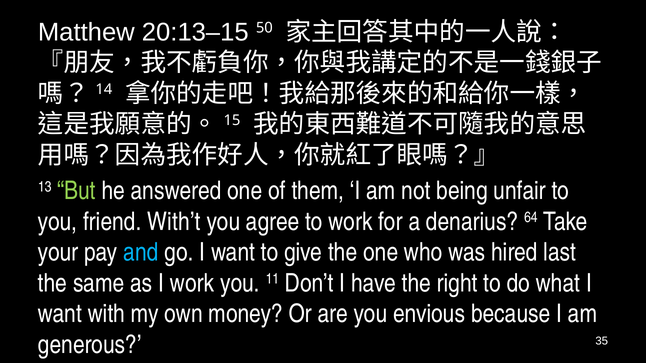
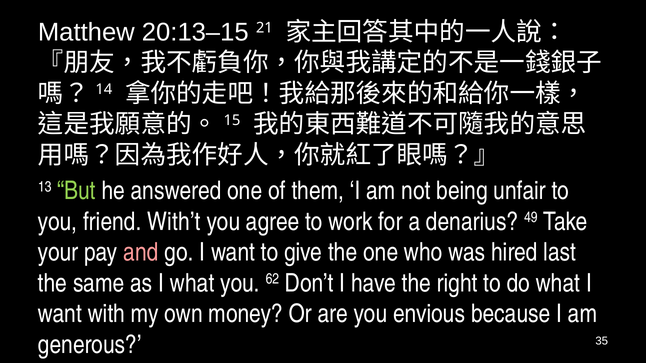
50: 50 -> 21
64: 64 -> 49
and colour: light blue -> pink
I work: work -> what
11: 11 -> 62
